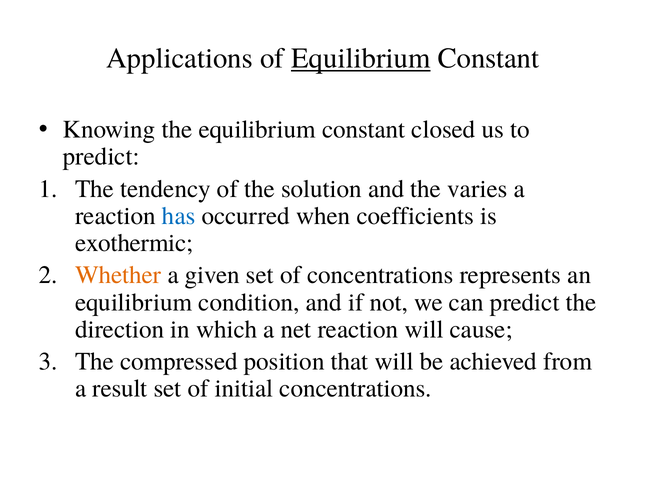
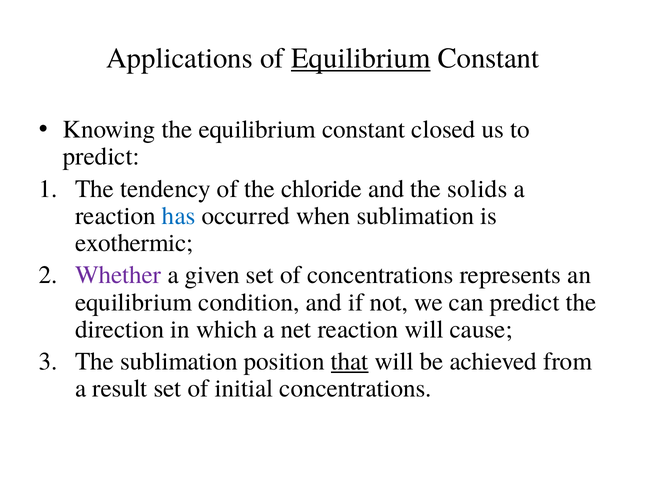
solution: solution -> chloride
varies: varies -> solids
when coefficients: coefficients -> sublimation
Whether colour: orange -> purple
The compressed: compressed -> sublimation
that underline: none -> present
